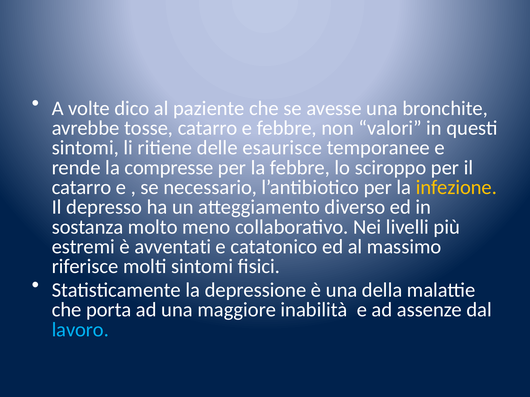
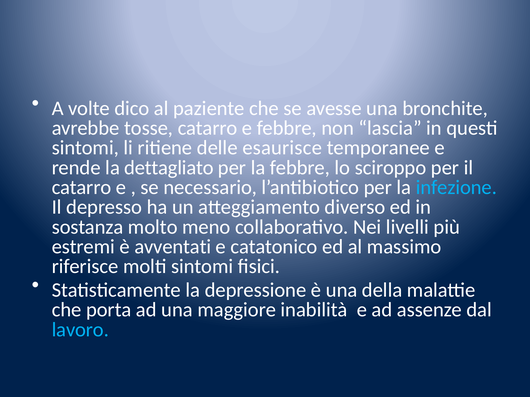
valori: valori -> lascia
compresse: compresse -> dettagliato
infezione colour: yellow -> light blue
